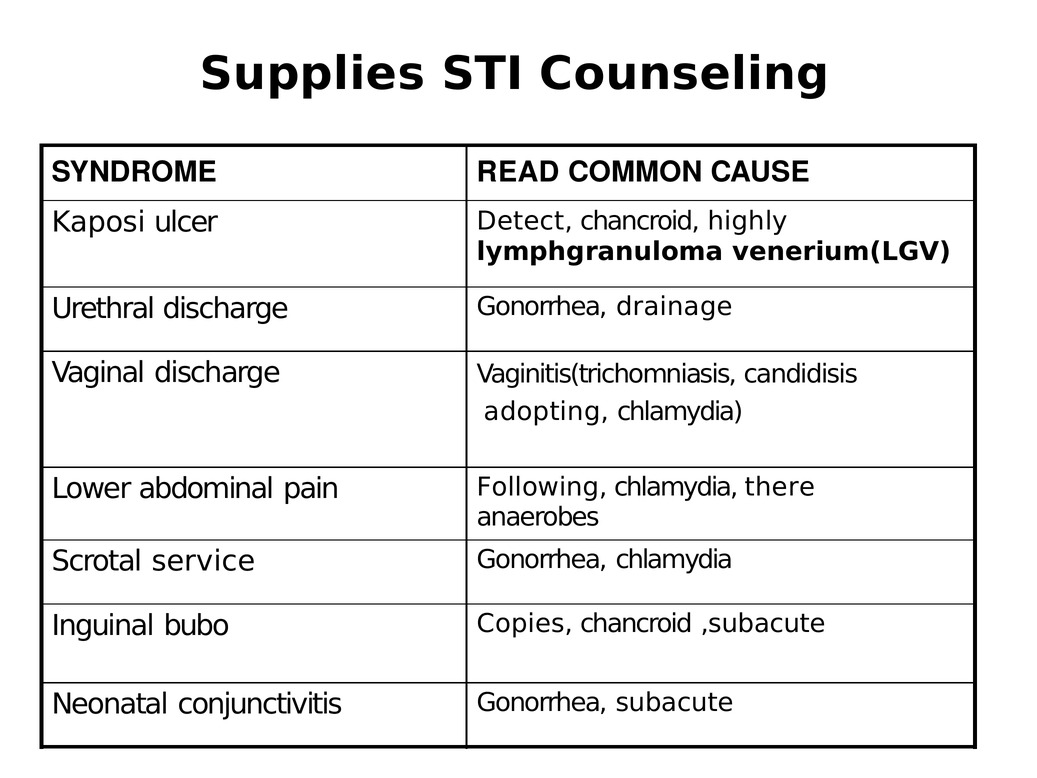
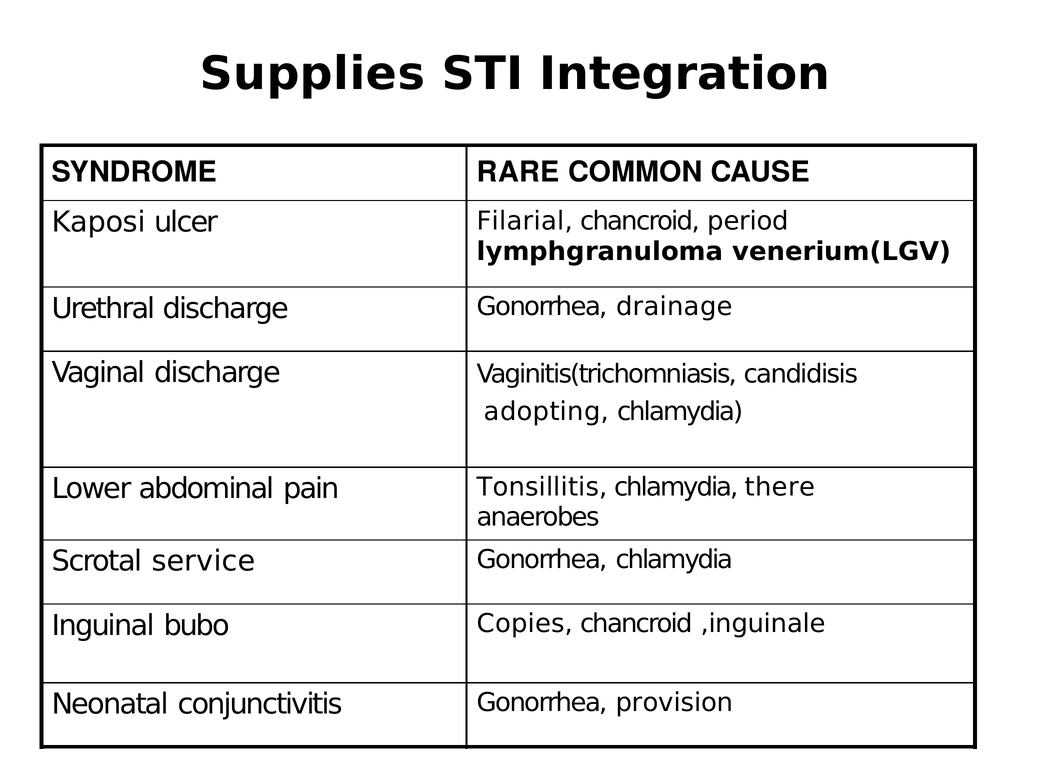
Counseling: Counseling -> Integration
READ: READ -> RARE
Detect: Detect -> Filarial
highly: highly -> period
Following: Following -> Tonsillitis
,subacute: ,subacute -> ,inguinale
subacute: subacute -> provision
